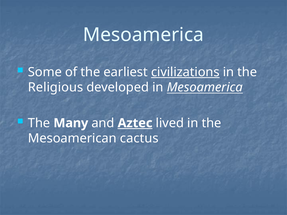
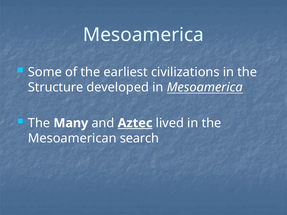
civilizations underline: present -> none
Religious: Religious -> Structure
cactus: cactus -> search
